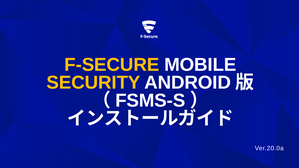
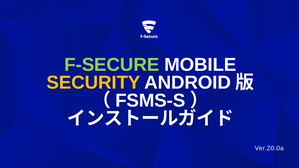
F-SECURE colour: yellow -> light green
